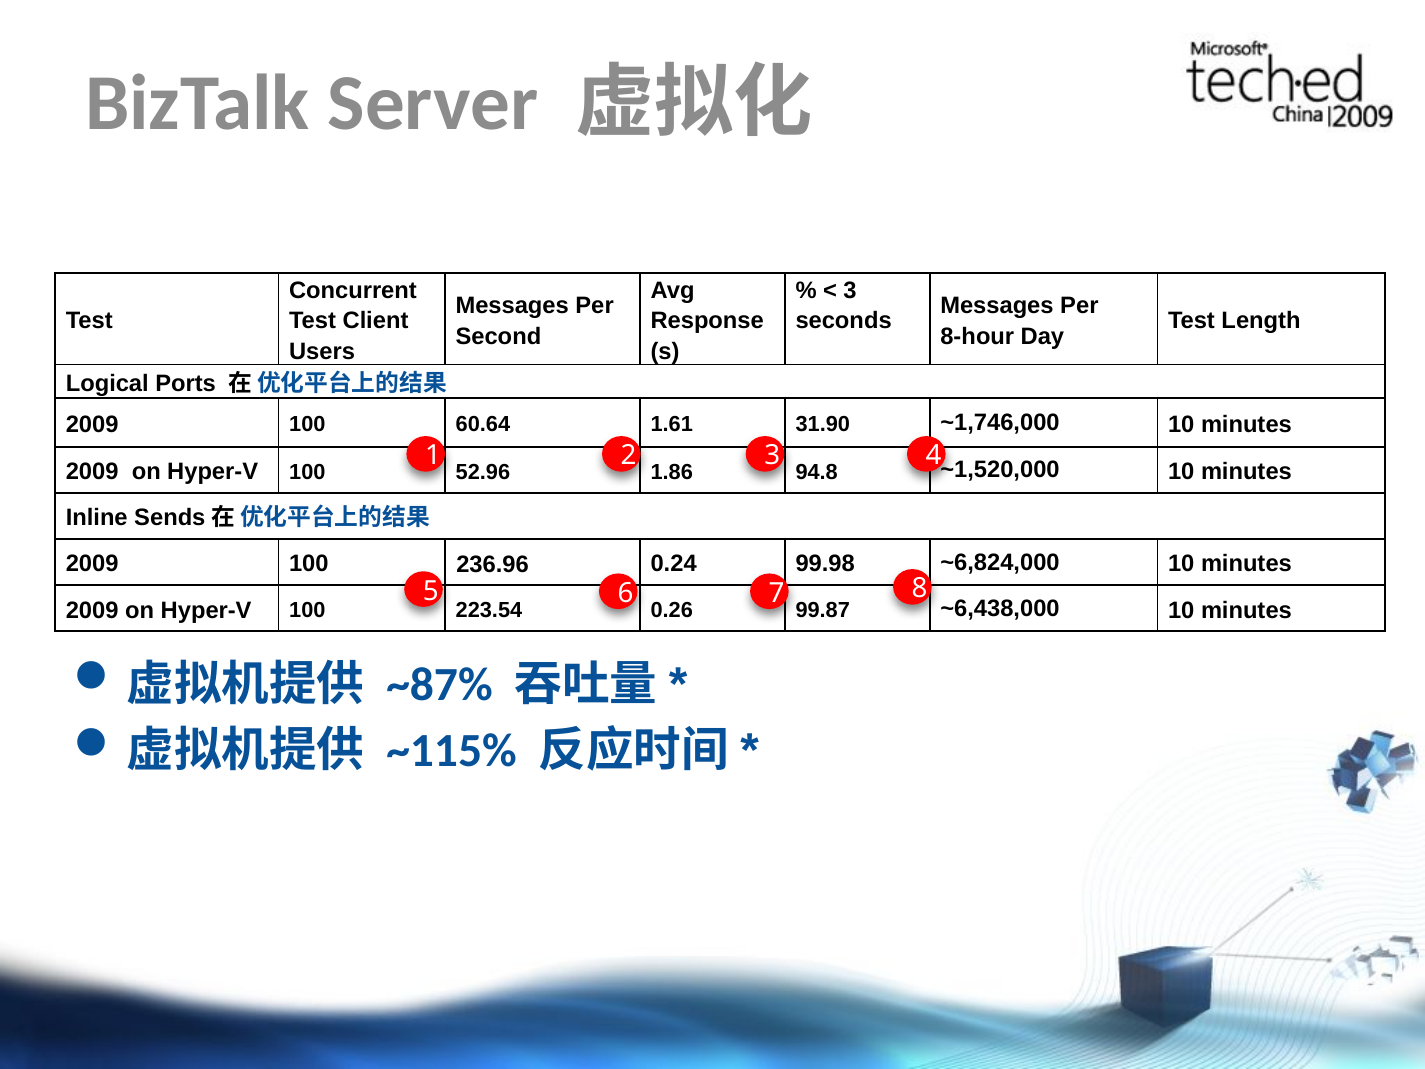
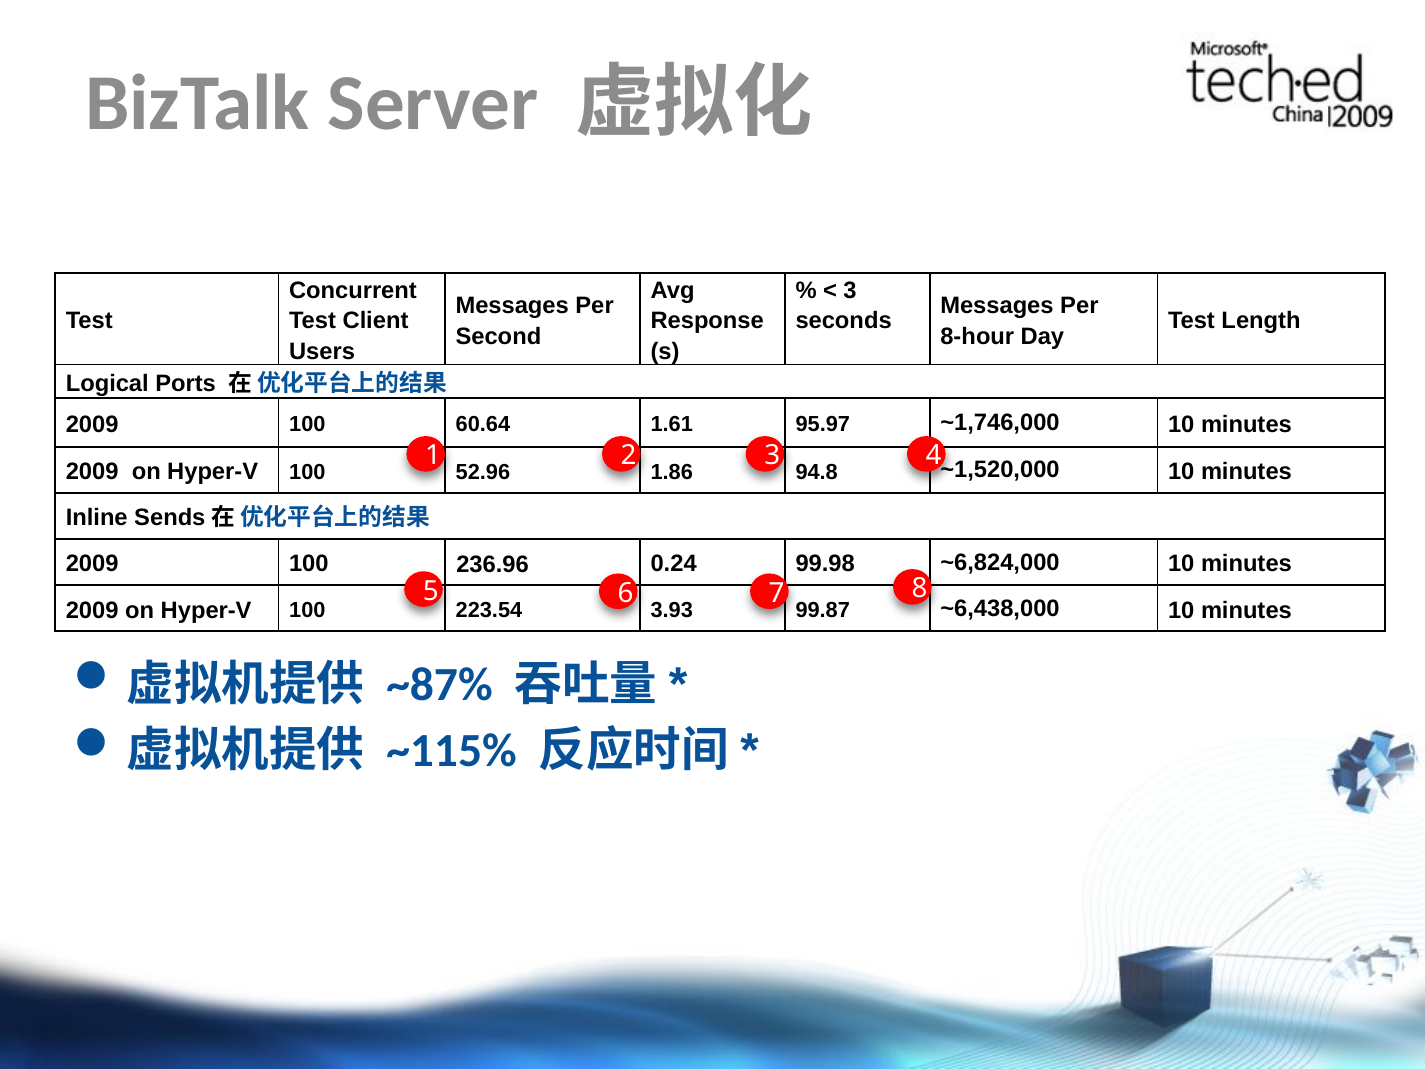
31.90: 31.90 -> 95.97
0.26: 0.26 -> 3.93
